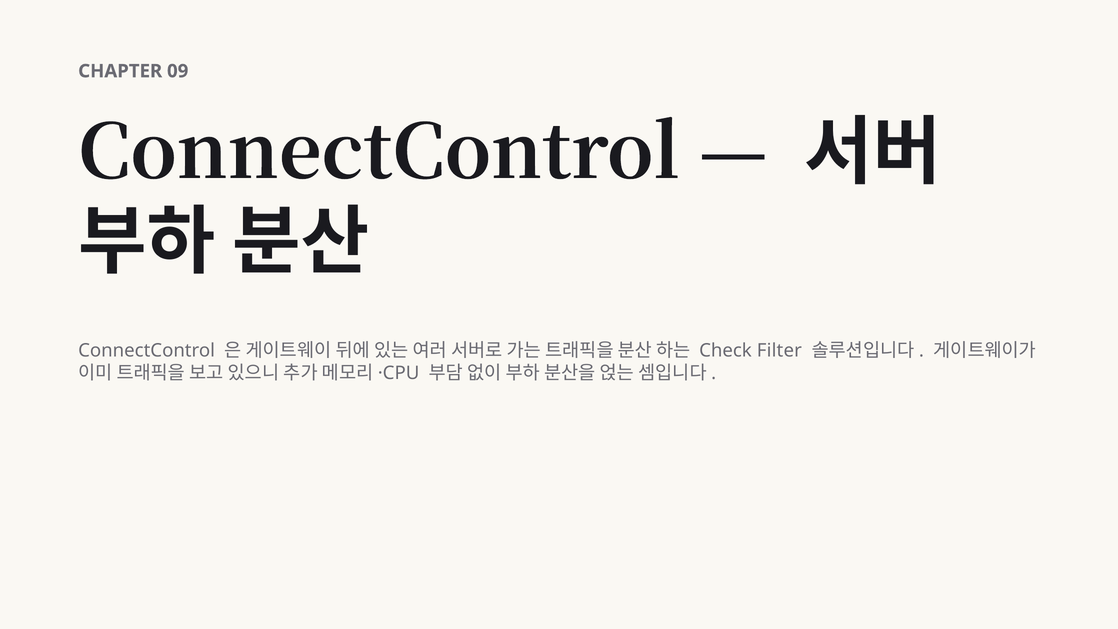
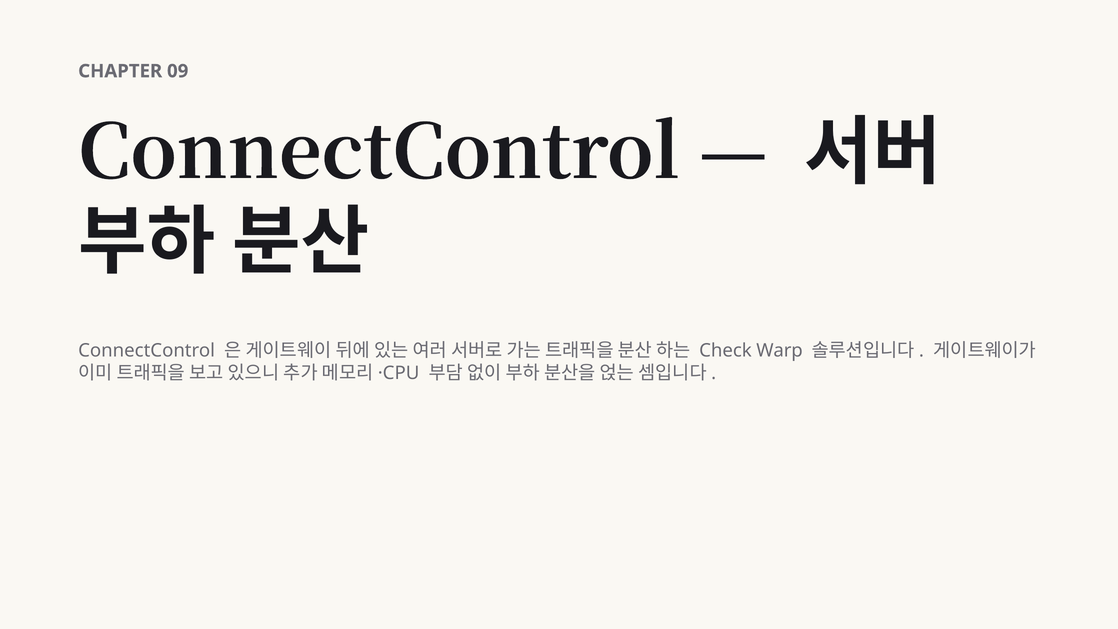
Filter: Filter -> Warp
